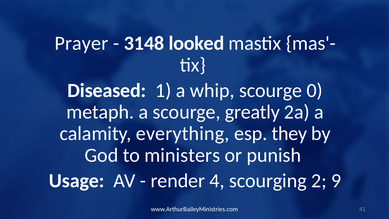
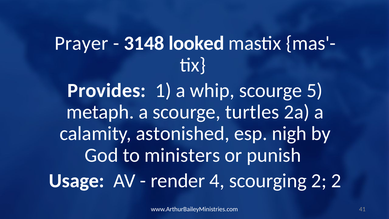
Diseased: Diseased -> Provides
0: 0 -> 5
greatly: greatly -> turtles
everything: everything -> astonished
they: they -> nigh
2 9: 9 -> 2
